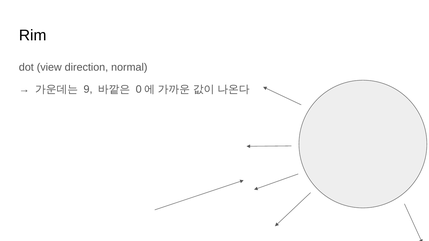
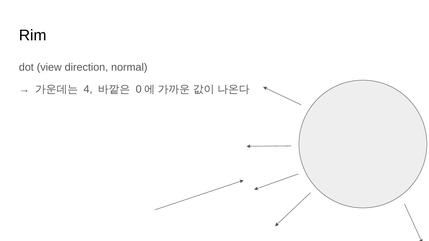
9: 9 -> 4
